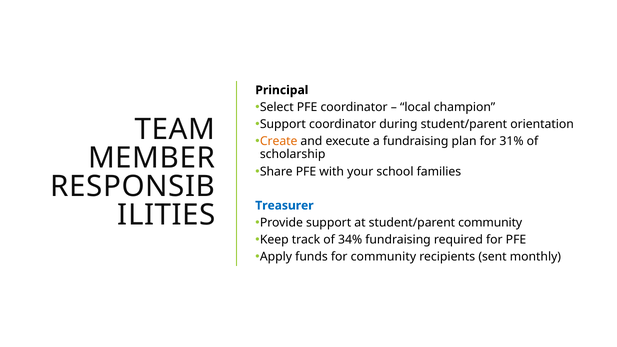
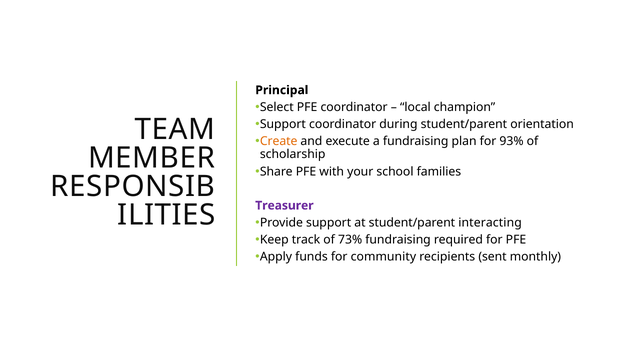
31%: 31% -> 93%
Treasurer colour: blue -> purple
student/parent community: community -> interacting
34%: 34% -> 73%
